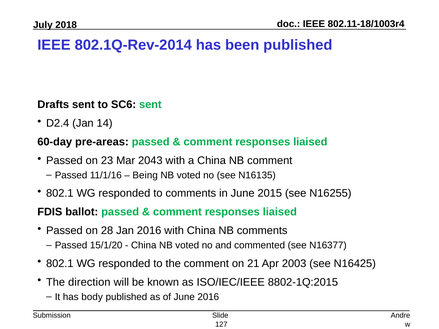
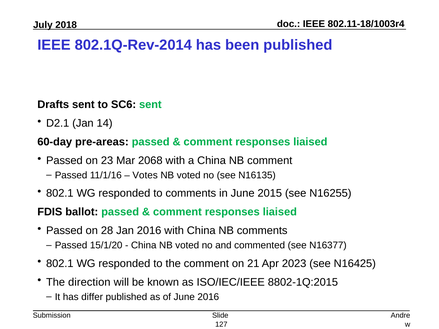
D2.4: D2.4 -> D2.1
2043: 2043 -> 2068
Being: Being -> Votes
2003: 2003 -> 2023
body: body -> differ
